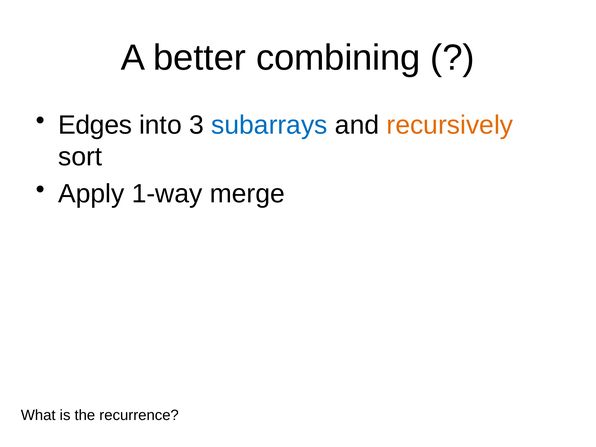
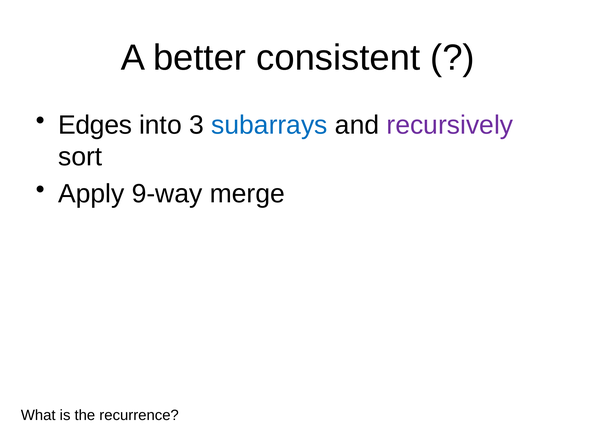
combining: combining -> consistent
recursively colour: orange -> purple
1-way: 1-way -> 9-way
